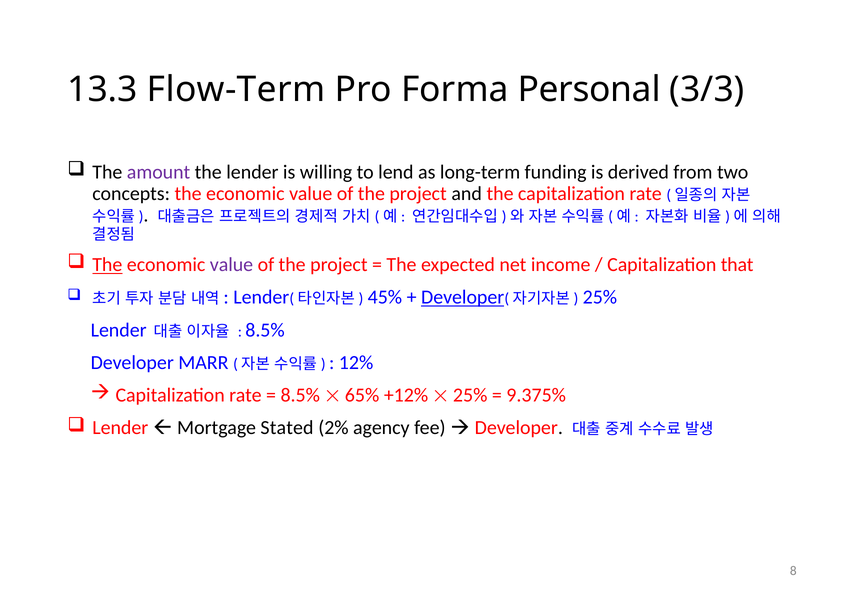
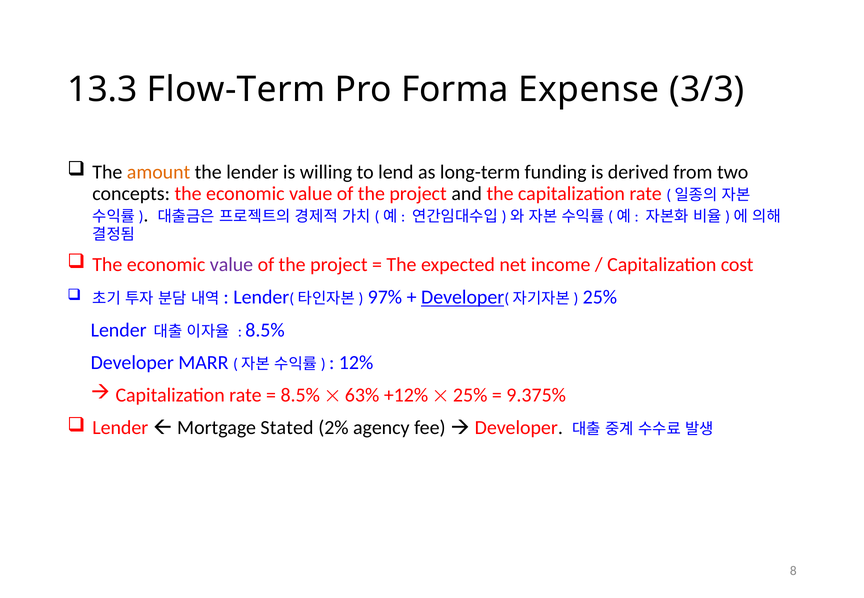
Personal: Personal -> Expense
amount colour: purple -> orange
The at (107, 265) underline: present -> none
that: that -> cost
45%: 45% -> 97%
65%: 65% -> 63%
